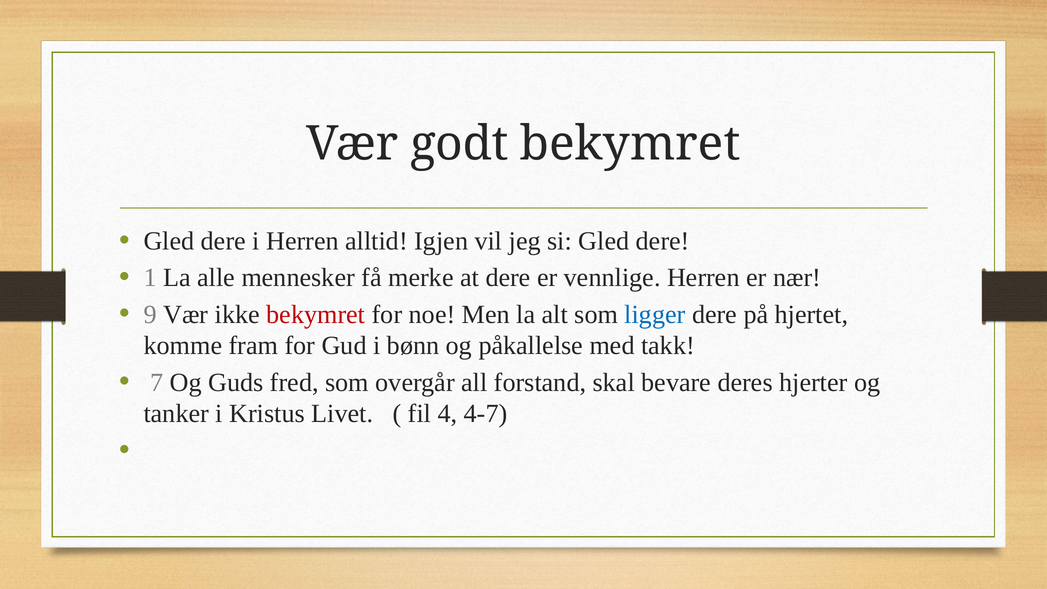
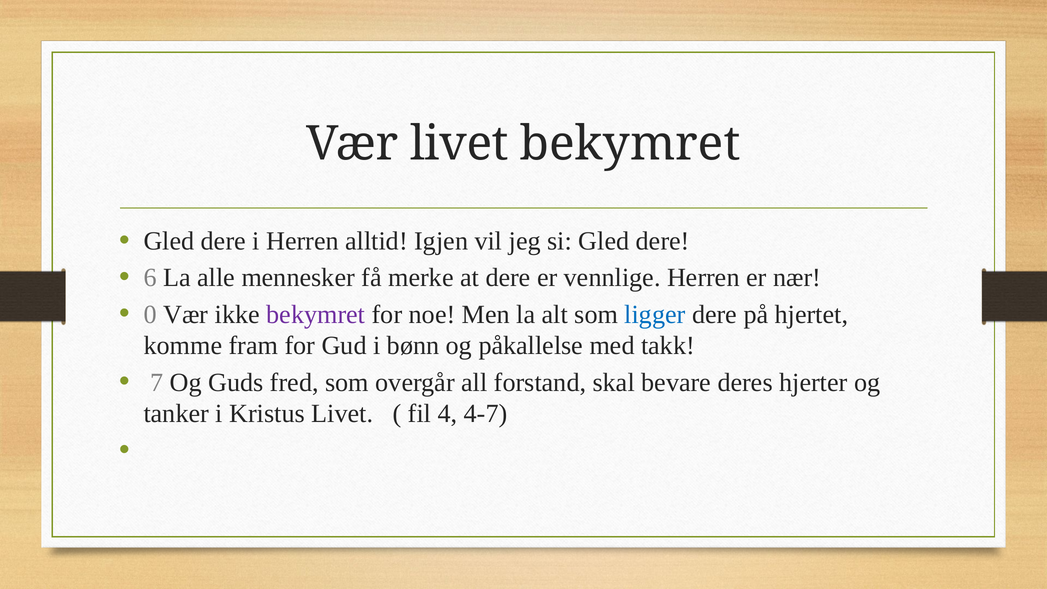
Vær godt: godt -> livet
1: 1 -> 6
9: 9 -> 0
bekymret at (316, 314) colour: red -> purple
